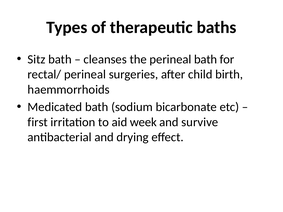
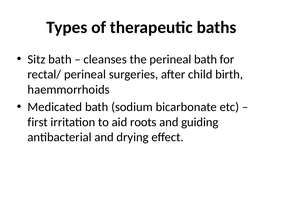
week: week -> roots
survive: survive -> guiding
